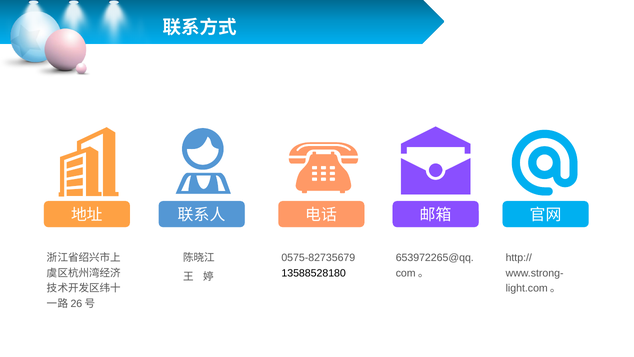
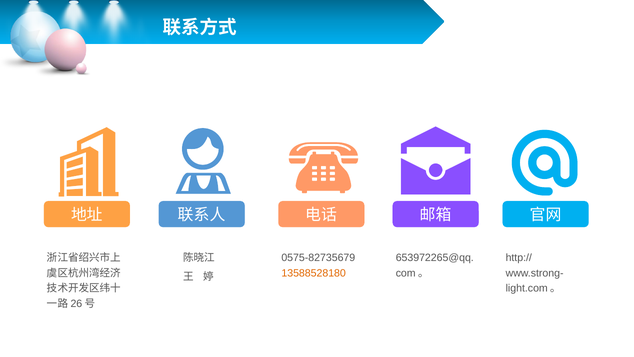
13588528180 colour: black -> orange
